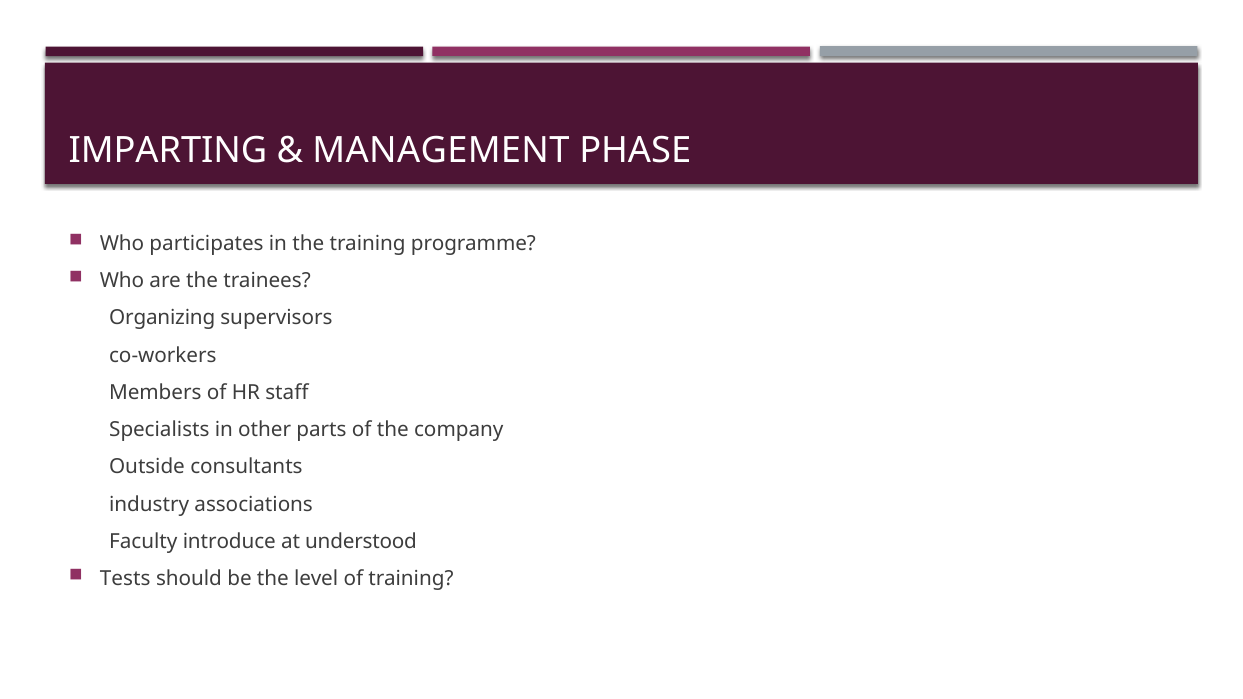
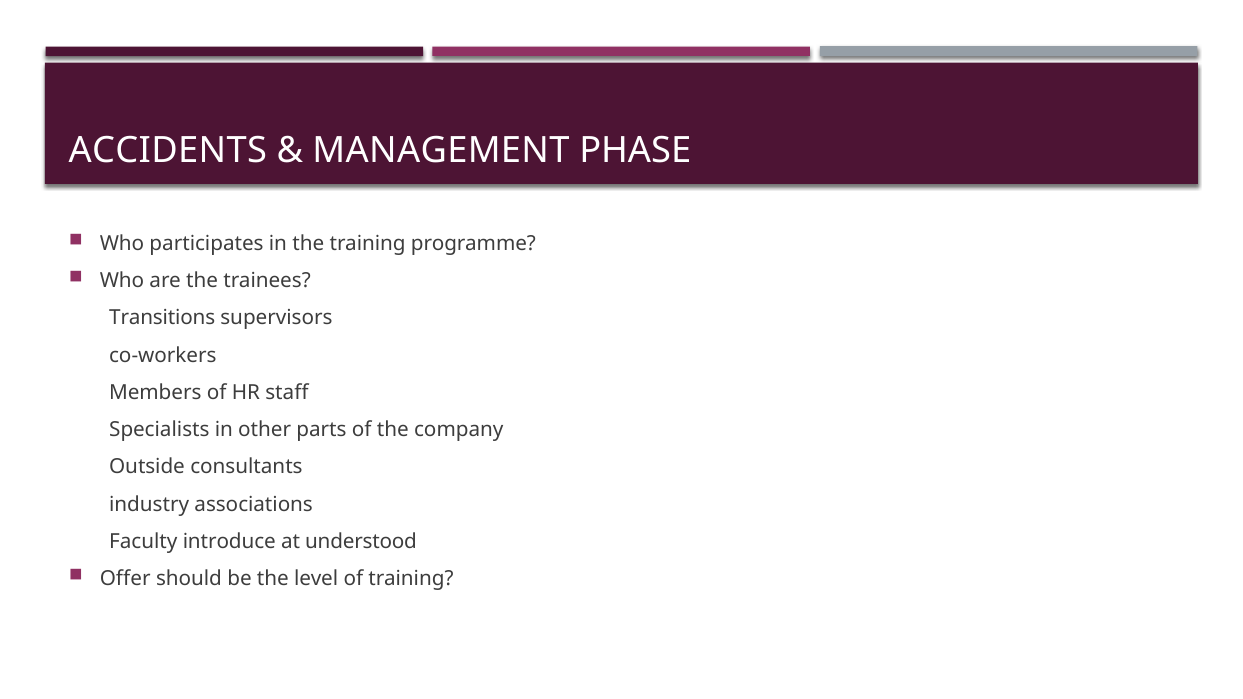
IMPARTING: IMPARTING -> ACCIDENTS
Organizing: Organizing -> Transitions
Tests: Tests -> Offer
